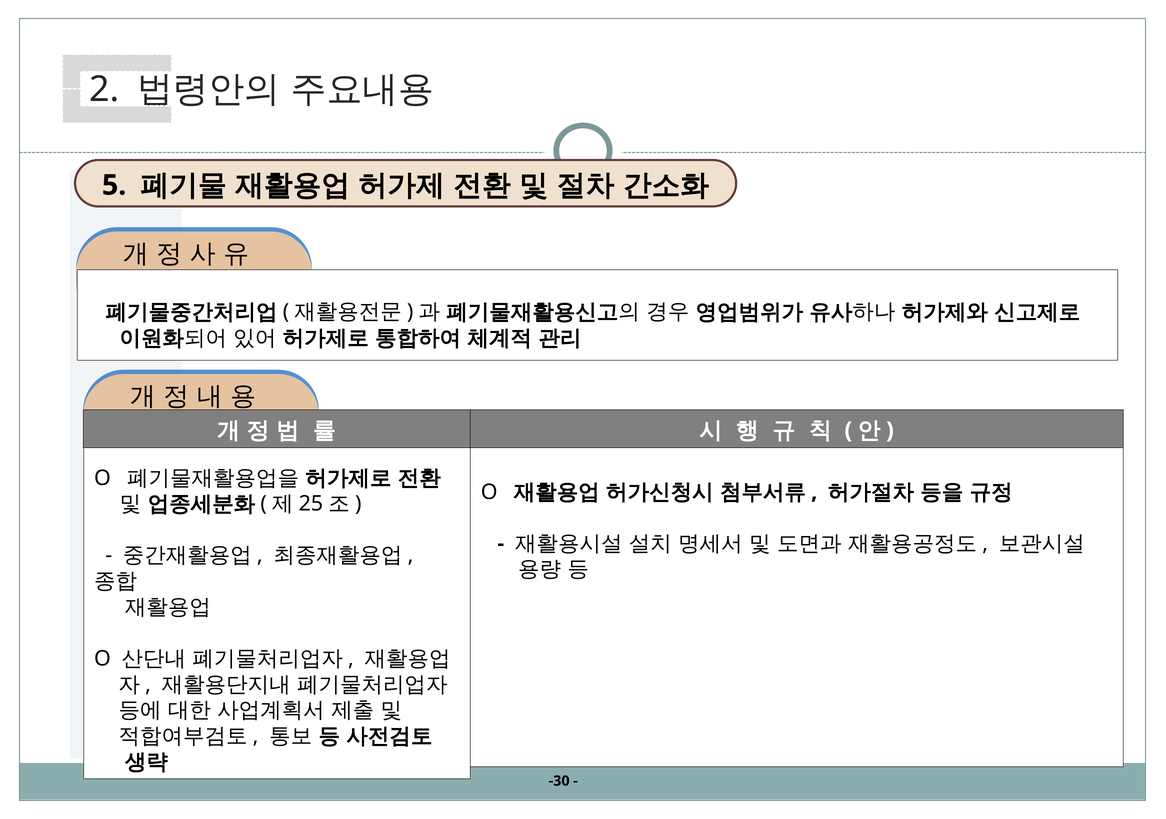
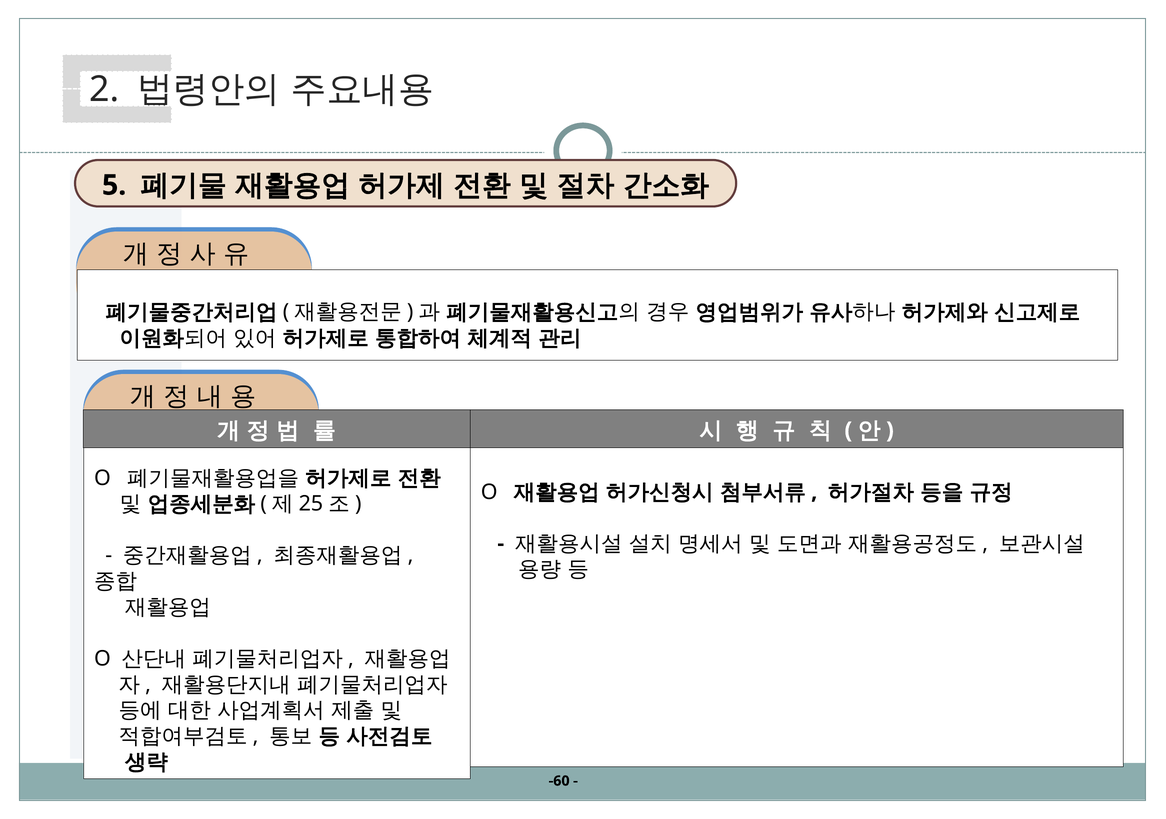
-30: -30 -> -60
